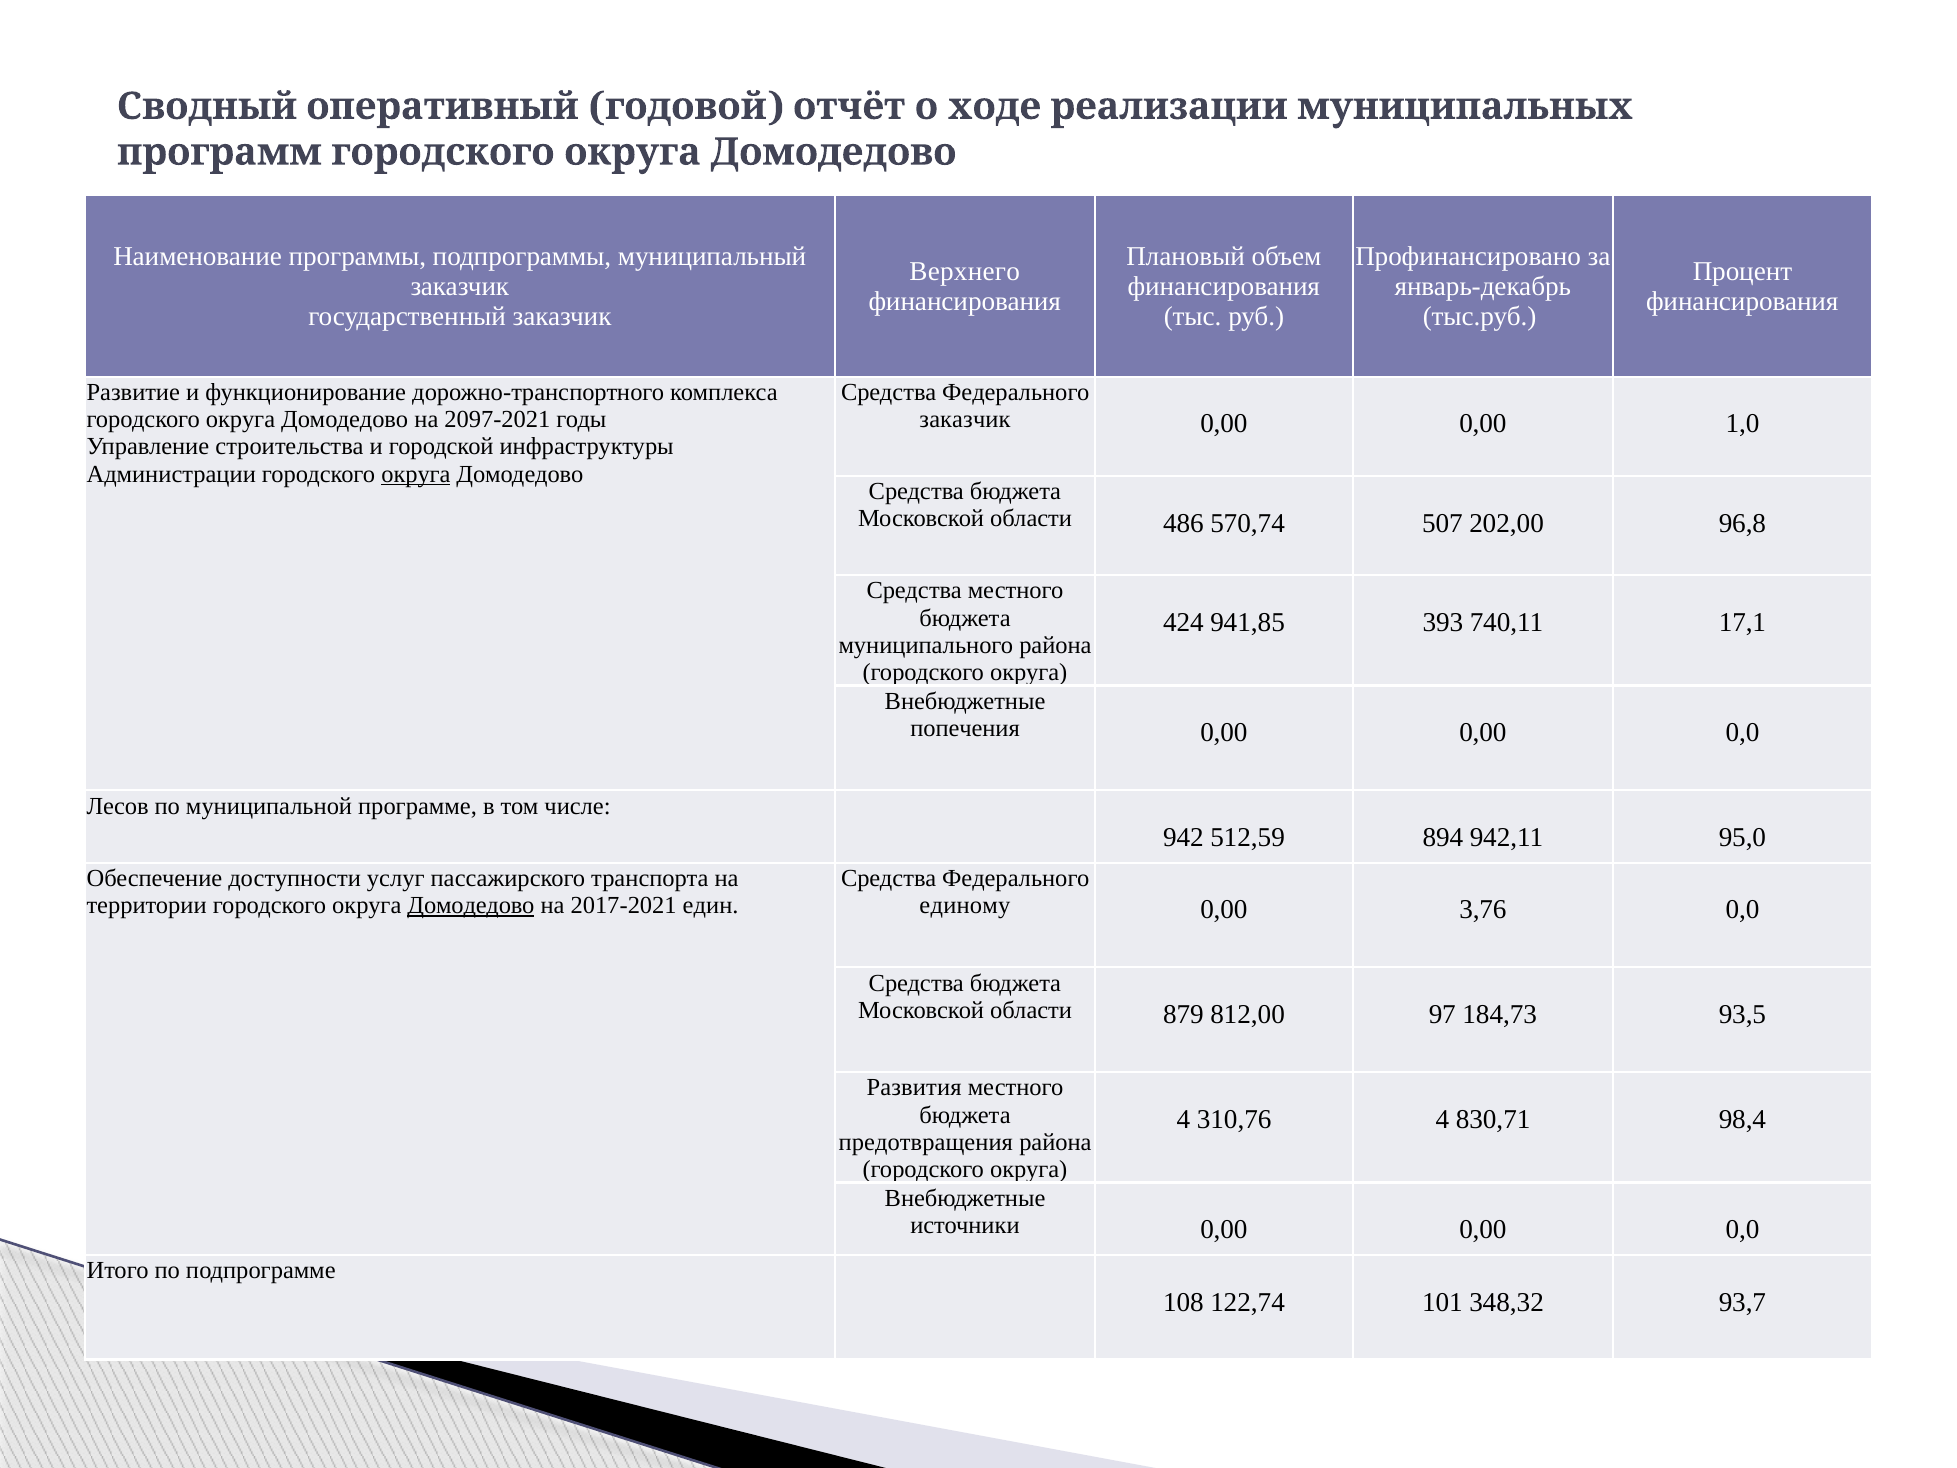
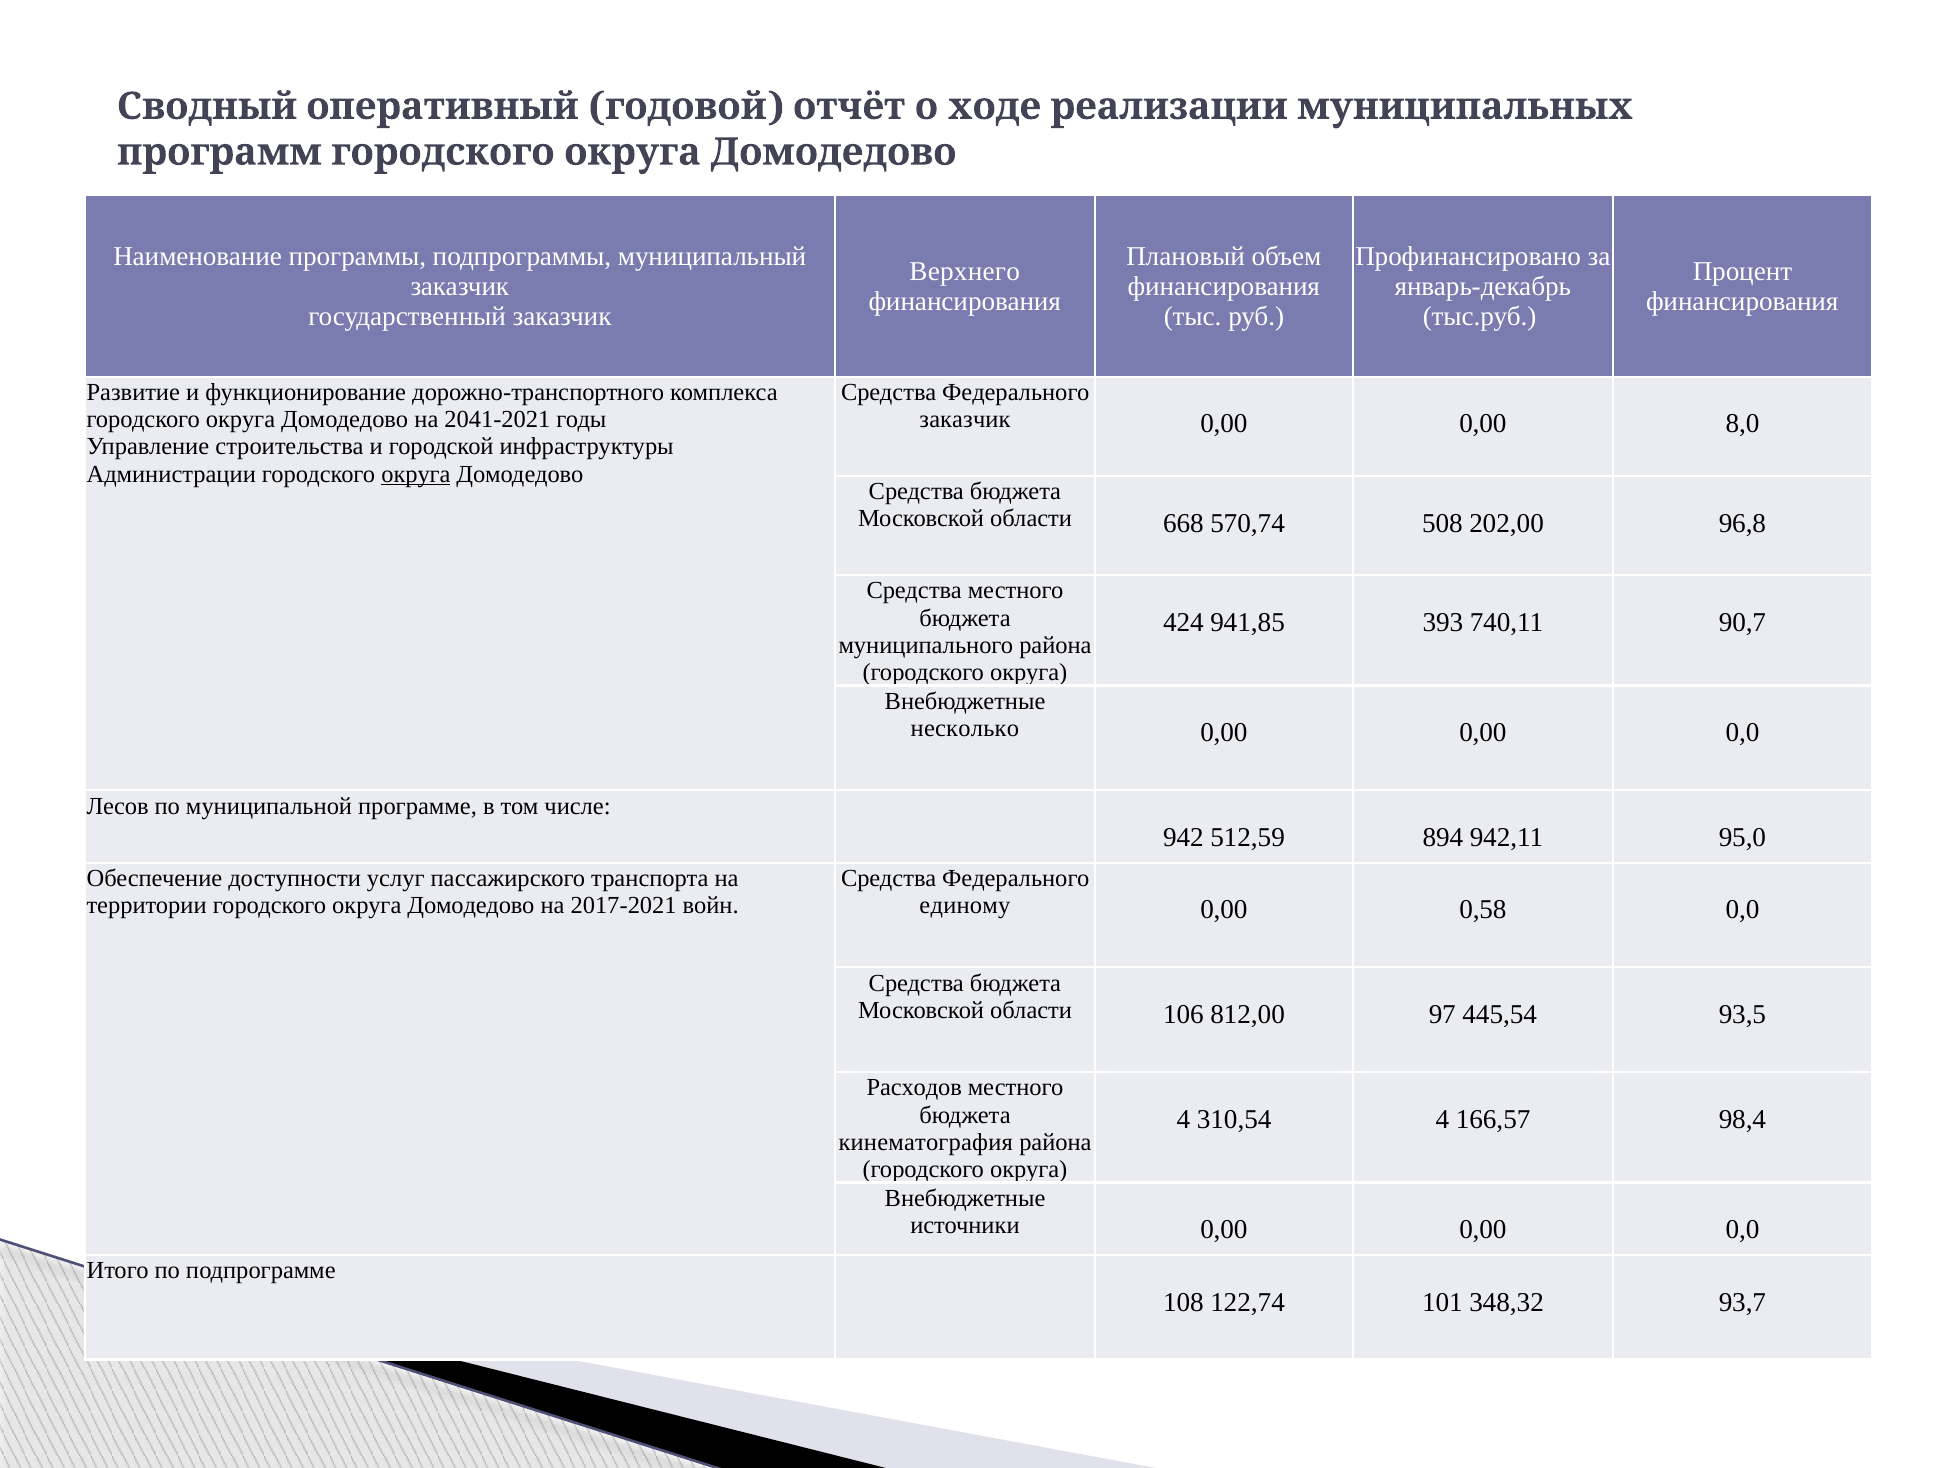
2097-2021: 2097-2021 -> 2041-2021
1,0: 1,0 -> 8,0
486: 486 -> 668
507: 507 -> 508
17,1: 17,1 -> 90,7
попечения: попечения -> несколько
Домодедово at (471, 905) underline: present -> none
един: един -> войн
3,76: 3,76 -> 0,58
879: 879 -> 106
184,73: 184,73 -> 445,54
Развития: Развития -> Расходов
310,76: 310,76 -> 310,54
830,71: 830,71 -> 166,57
предотвращения: предотвращения -> кинематография
